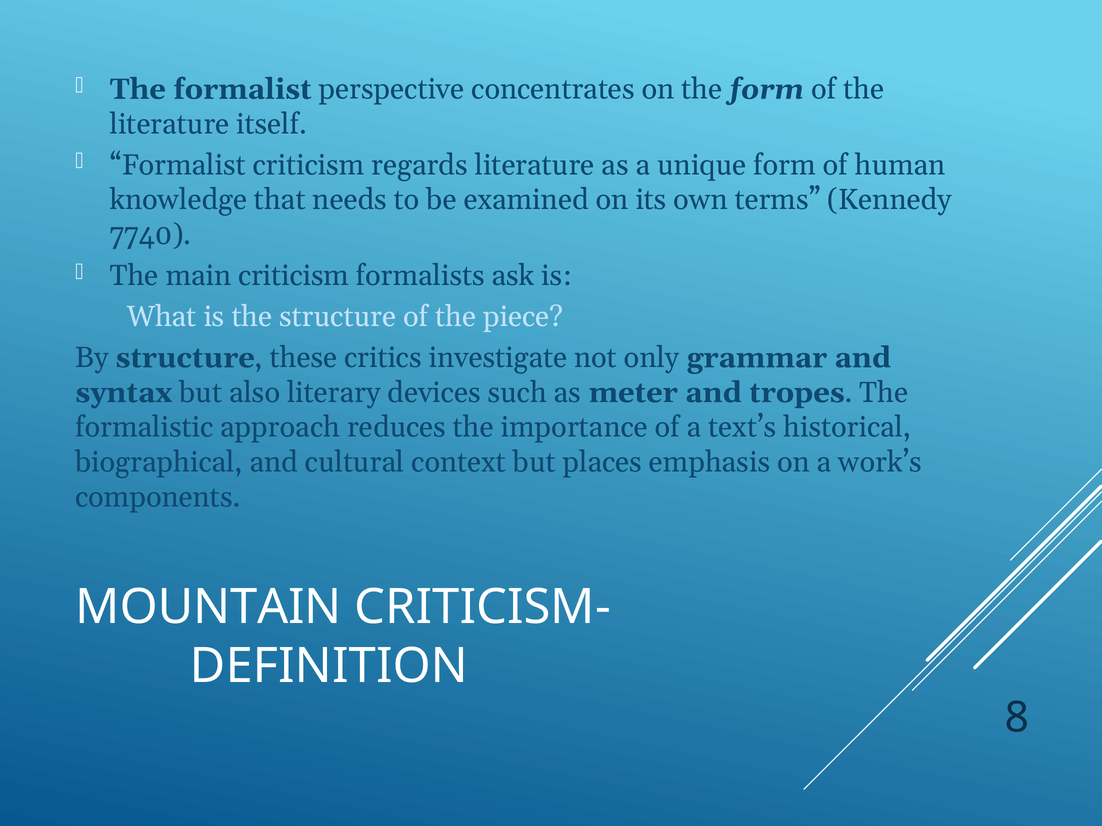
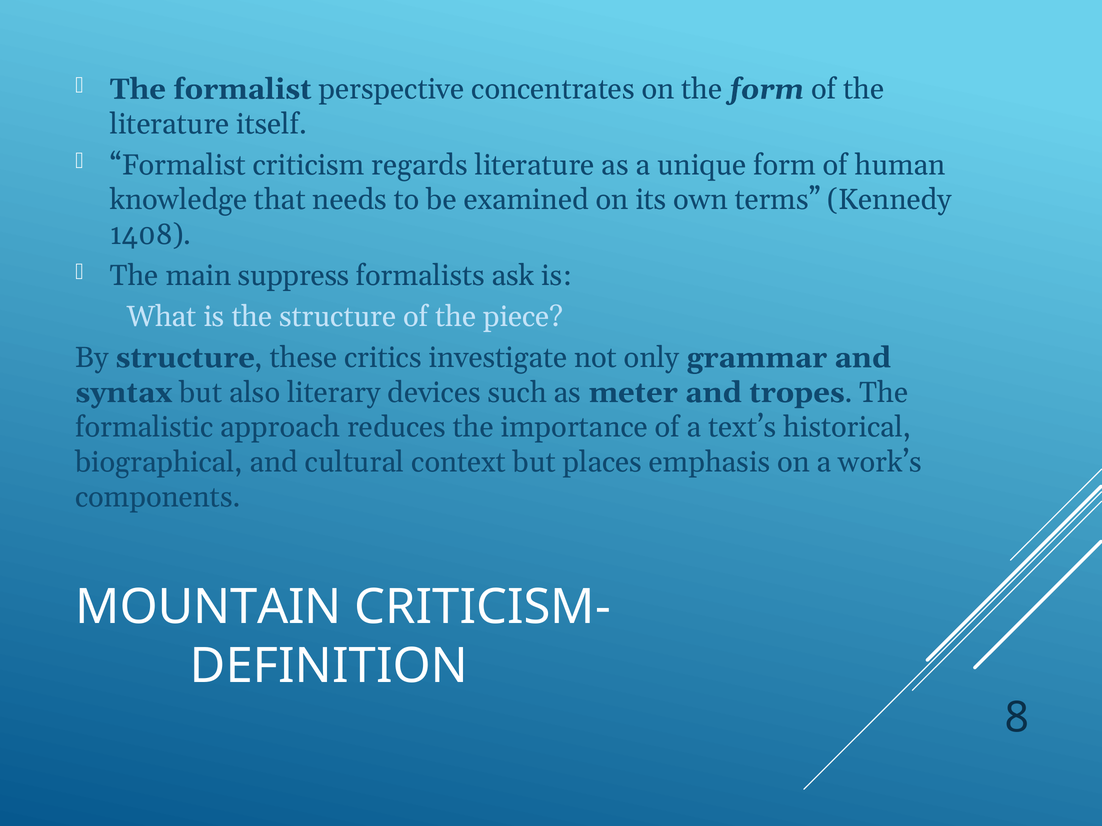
7740: 7740 -> 1408
main criticism: criticism -> suppress
